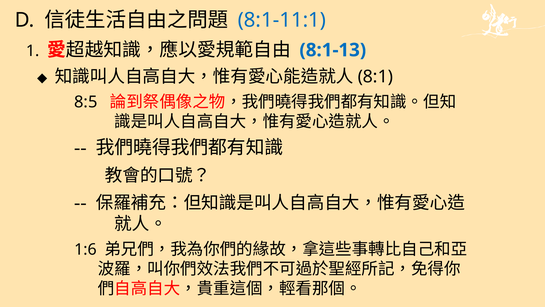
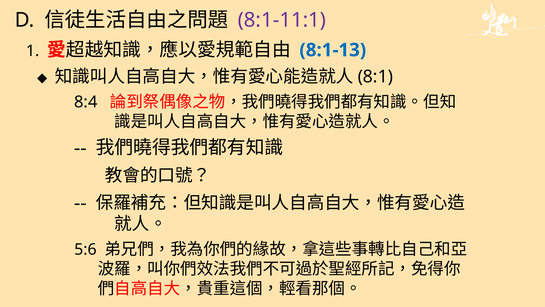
8:1-11:1 colour: blue -> purple
8:5: 8:5 -> 8:4
1:6: 1:6 -> 5:6
